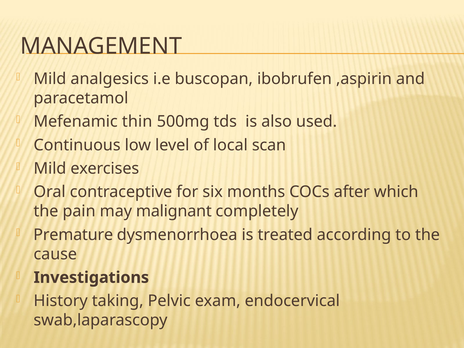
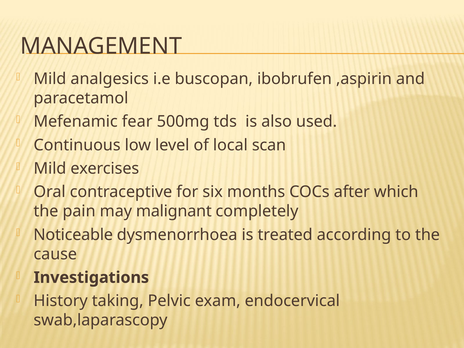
thin: thin -> fear
Premature: Premature -> Noticeable
